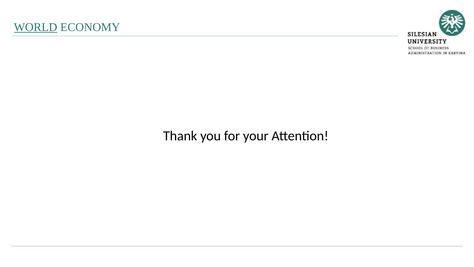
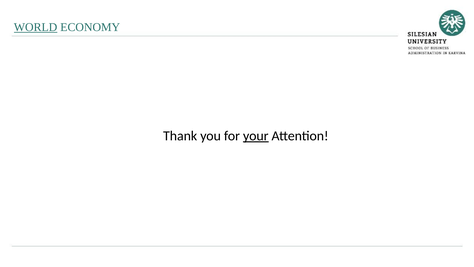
your underline: none -> present
